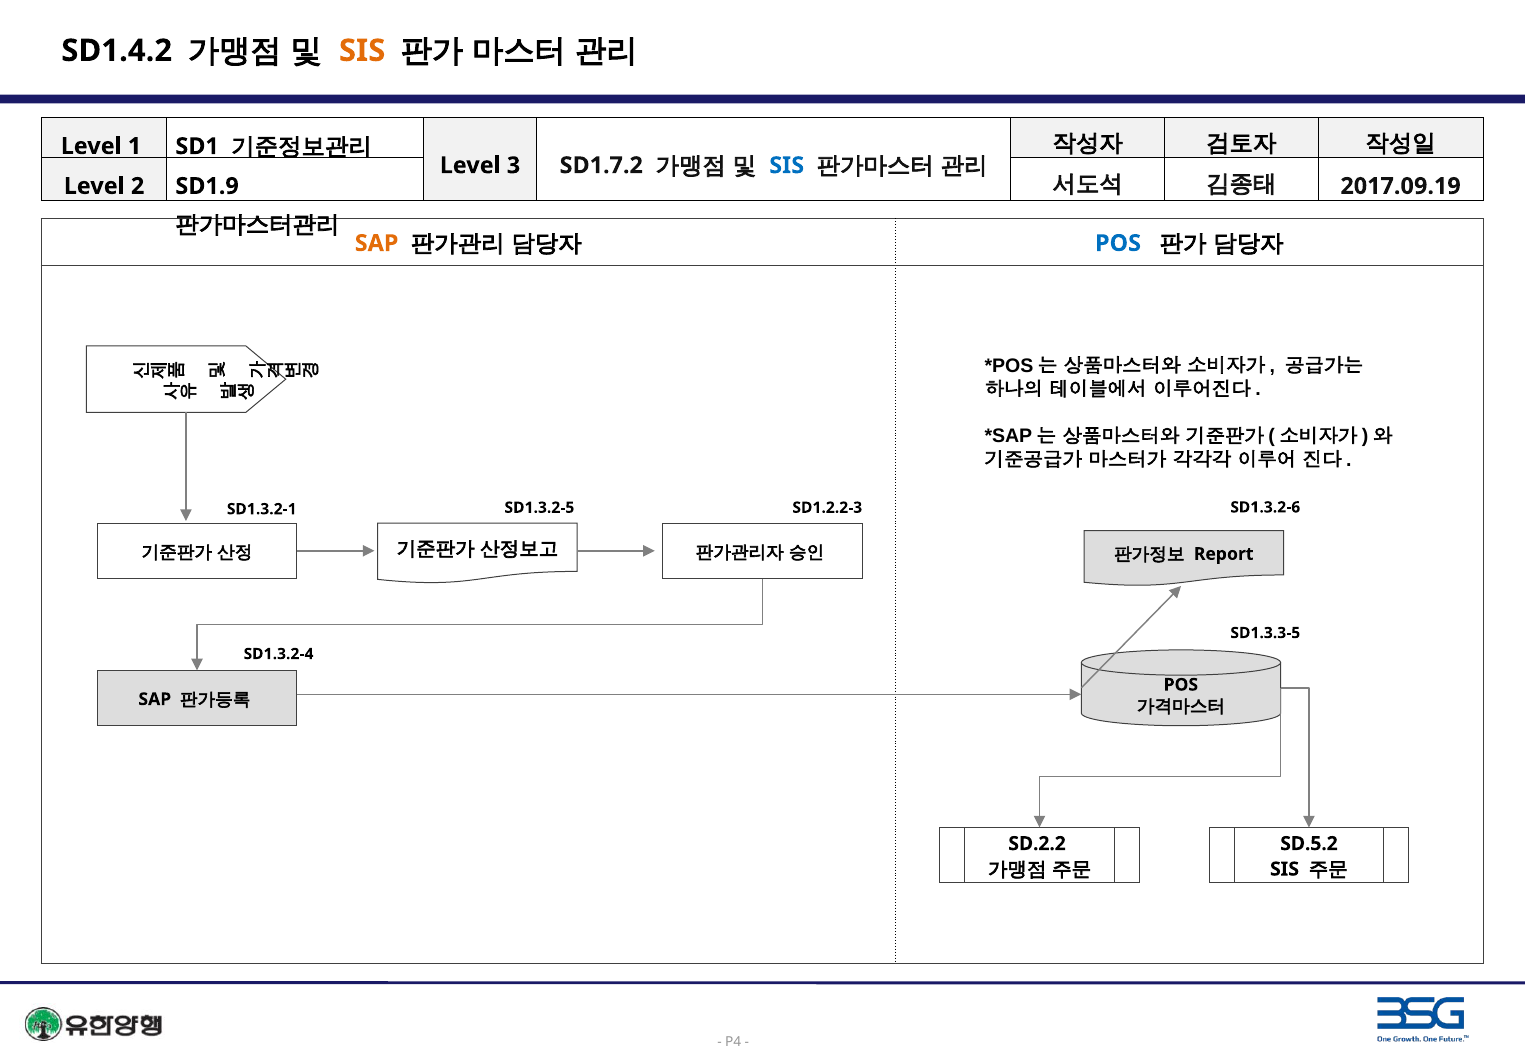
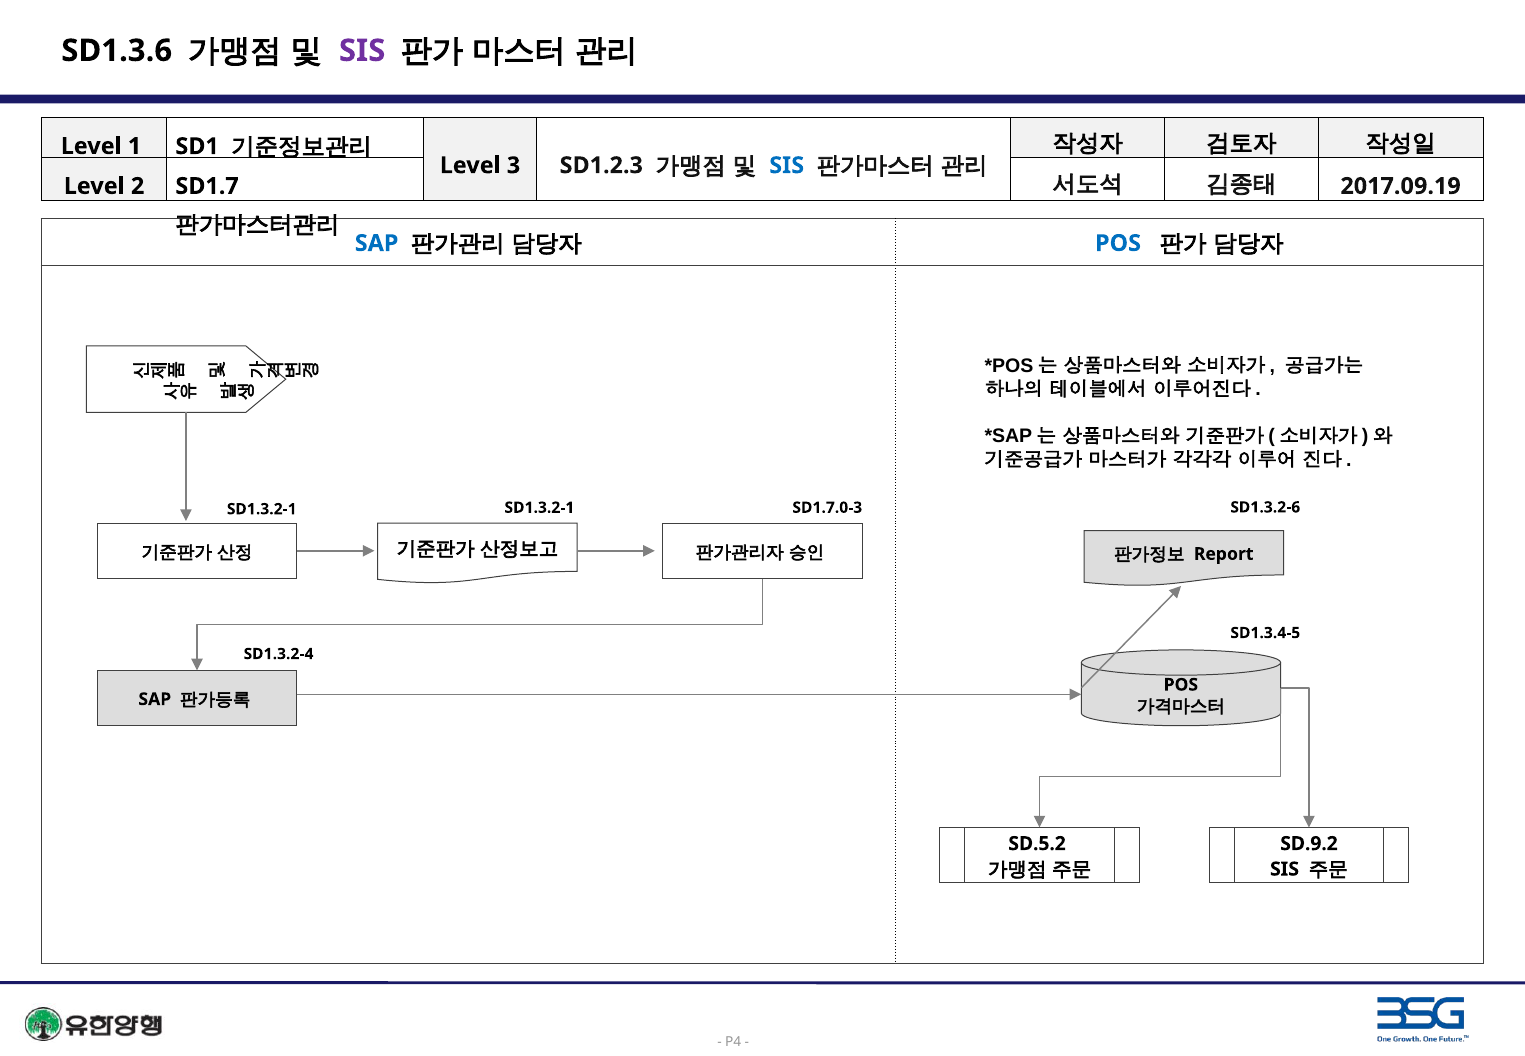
SD1.4.2: SD1.4.2 -> SD1.3.6
SIS at (362, 51) colour: orange -> purple
SD1.7.2: SD1.7.2 -> SD1.2.3
SD1.9: SD1.9 -> SD1.7
SAP at (377, 243) colour: orange -> blue
SD1.2.2-3: SD1.2.2-3 -> SD1.7.0-3
SD1.3.2-1 SD1.3.2-5: SD1.3.2-5 -> SD1.3.2-1
SD1.3.3-5: SD1.3.3-5 -> SD1.3.4-5
SD.2.2: SD.2.2 -> SD.5.2
SD.5.2: SD.5.2 -> SD.9.2
